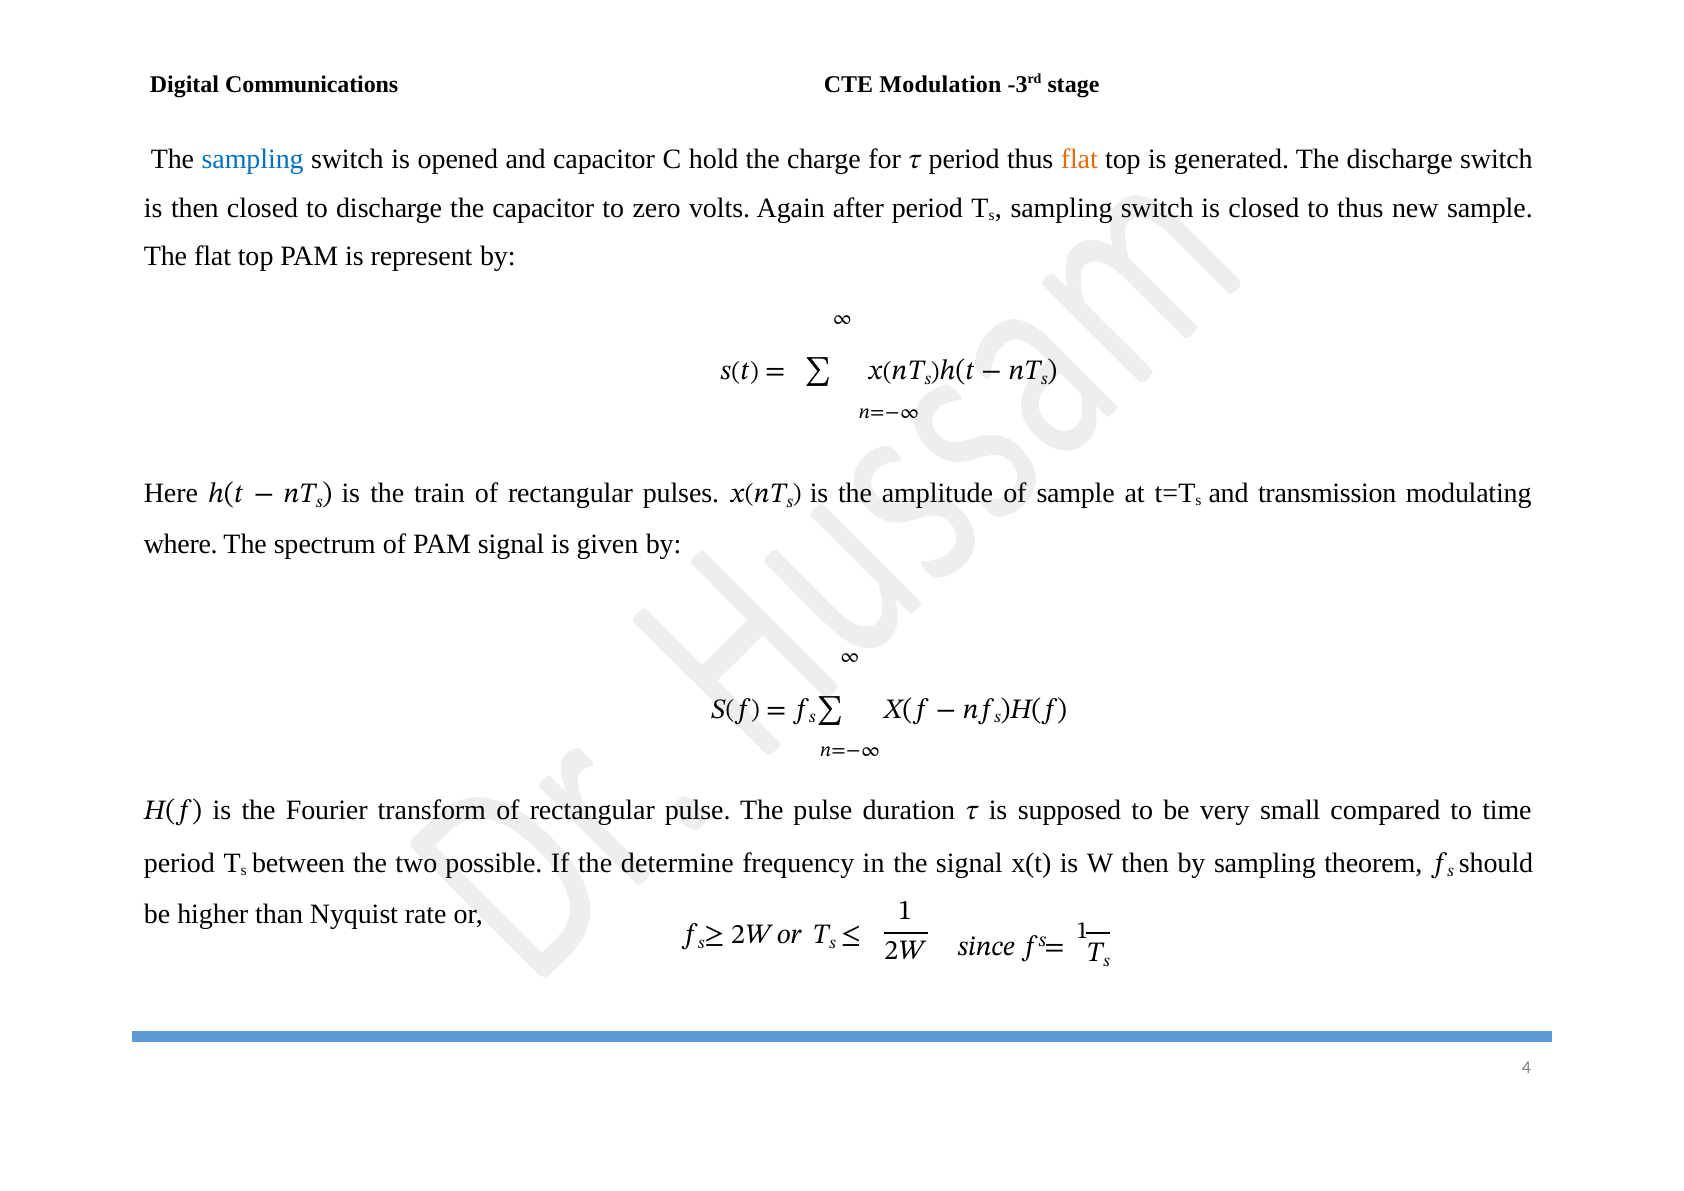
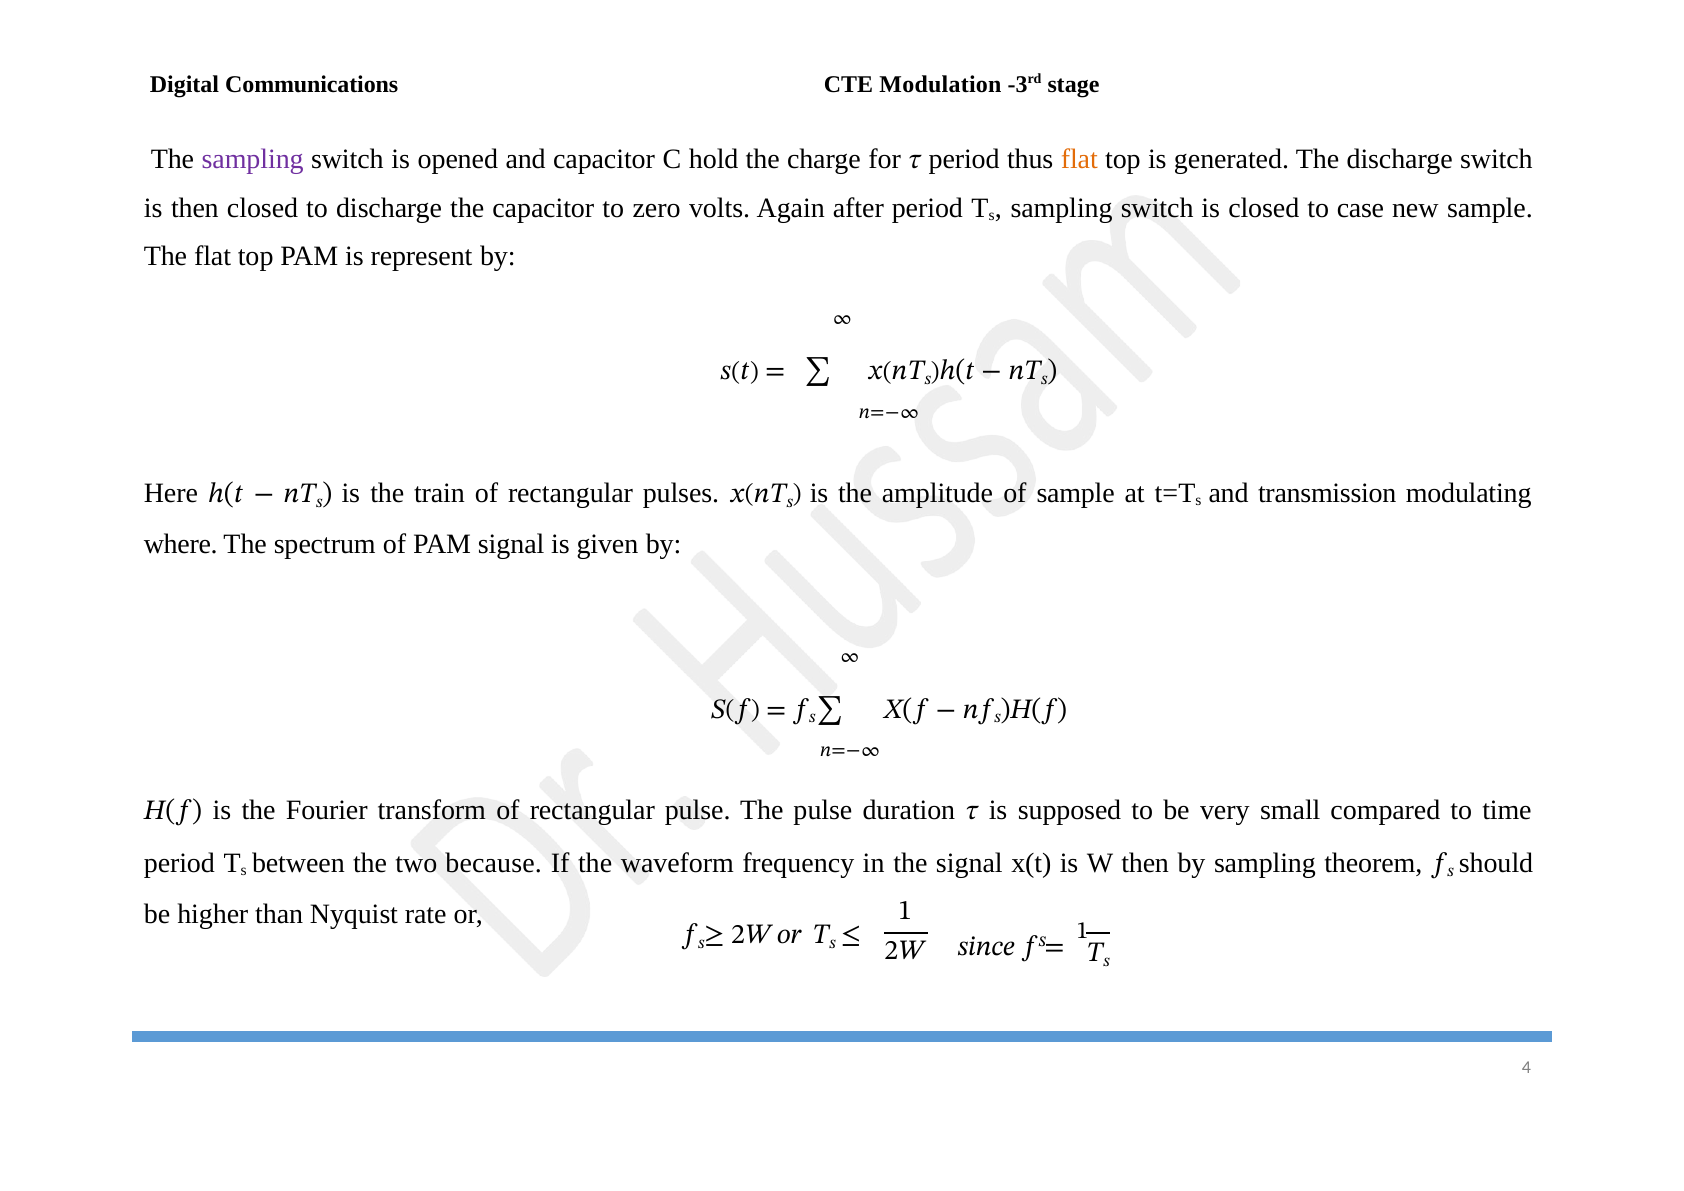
sampling at (253, 160) colour: blue -> purple
to thus: thus -> case
possible: possible -> because
determine: determine -> waveform
